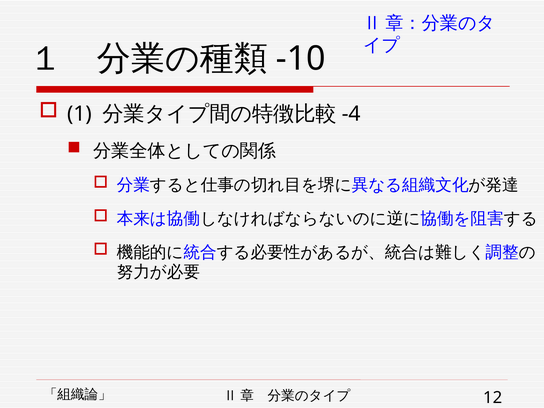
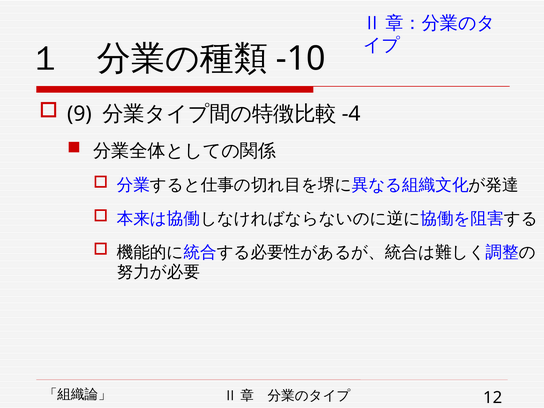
1: 1 -> 9
